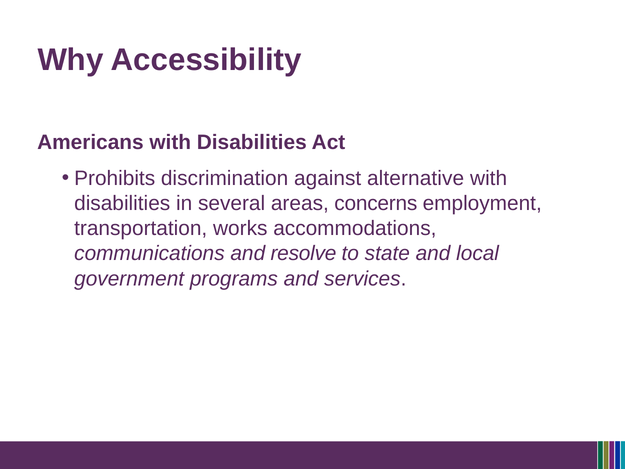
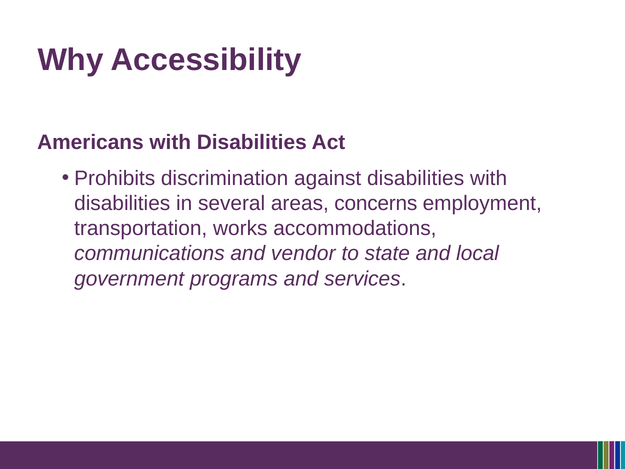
against alternative: alternative -> disabilities
resolve: resolve -> vendor
